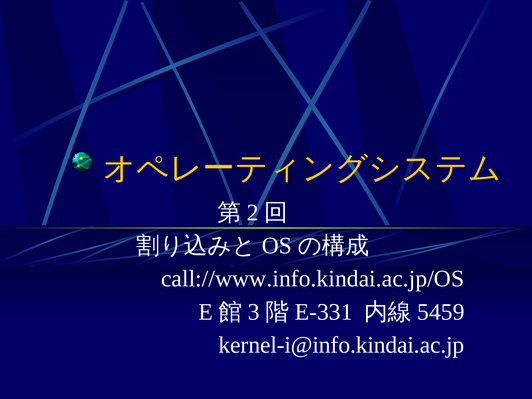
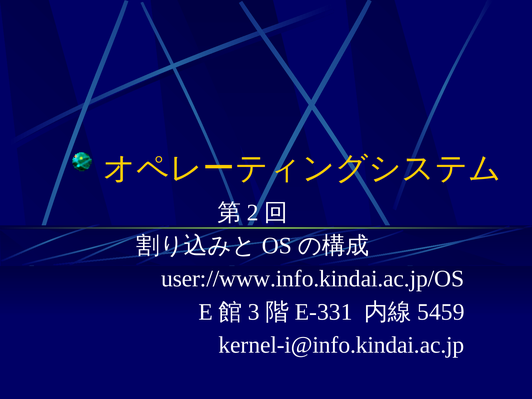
call://www.info.kindai.ac.jp/OS: call://www.info.kindai.ac.jp/OS -> user://www.info.kindai.ac.jp/OS
